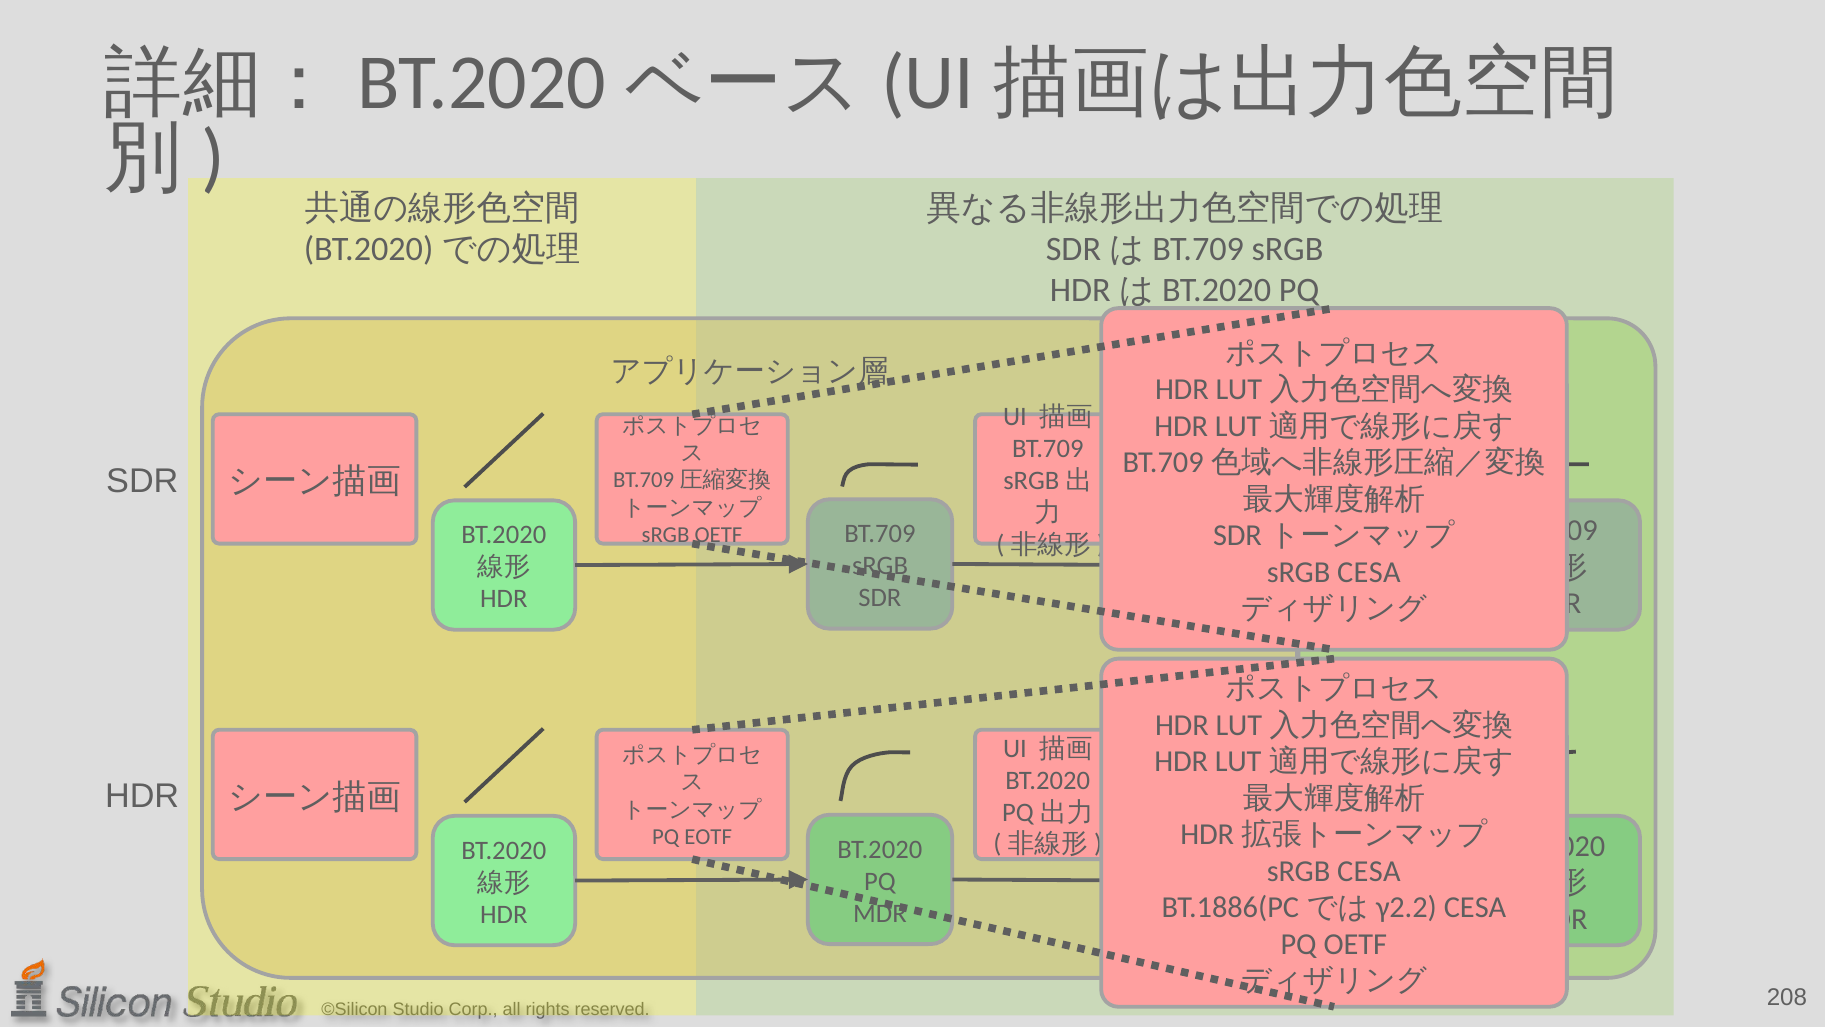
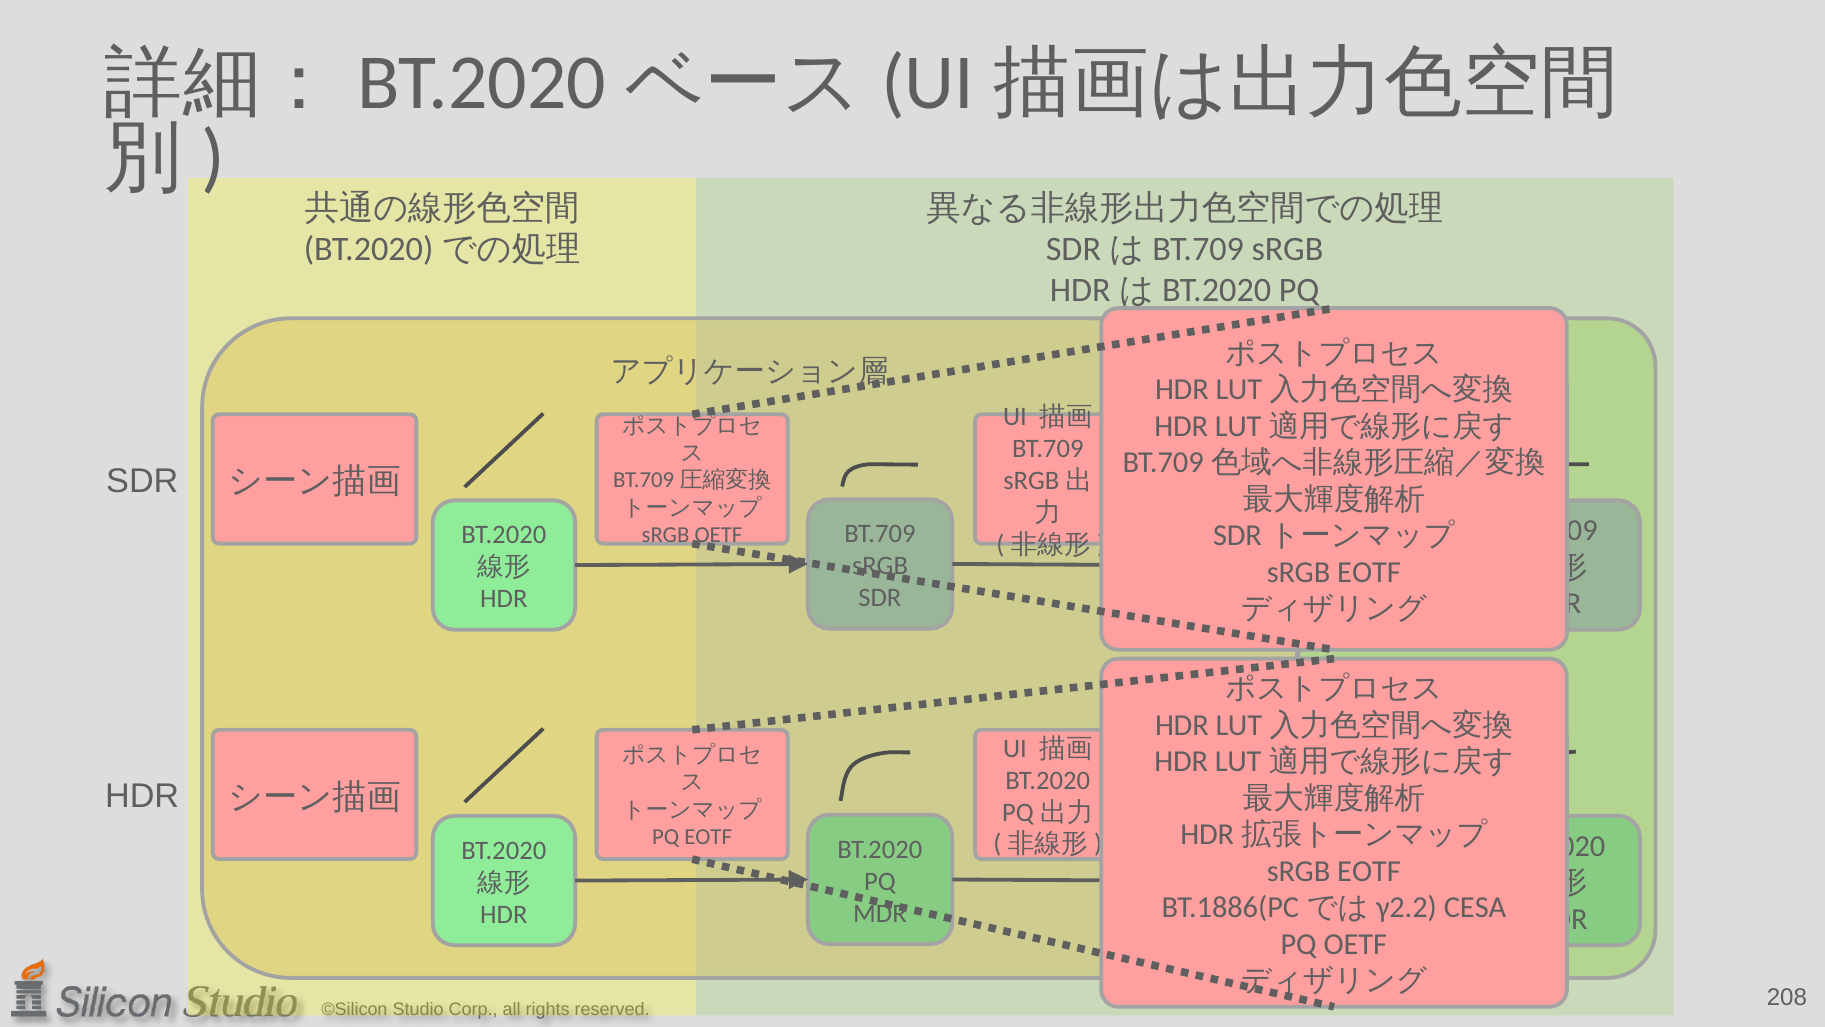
CESA at (1369, 572): CESA -> EOTF
CESA at (1369, 871): CESA -> EOTF
